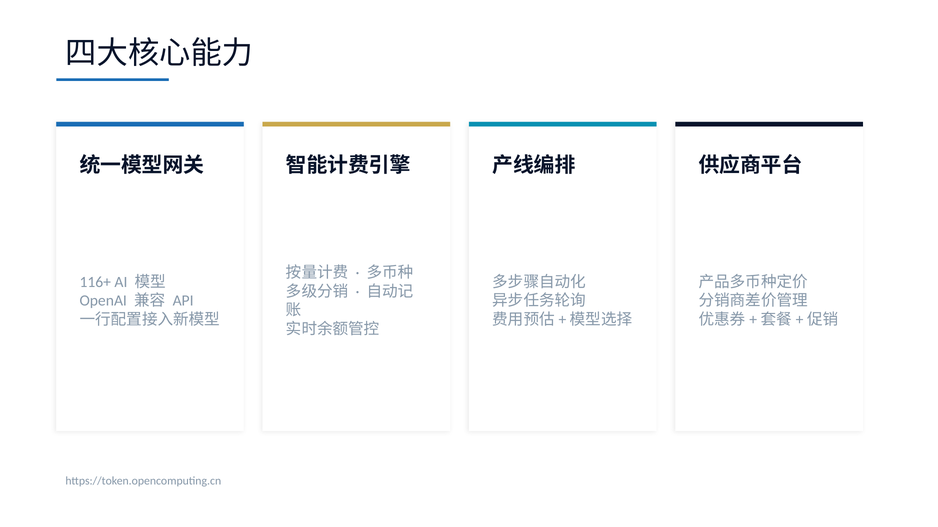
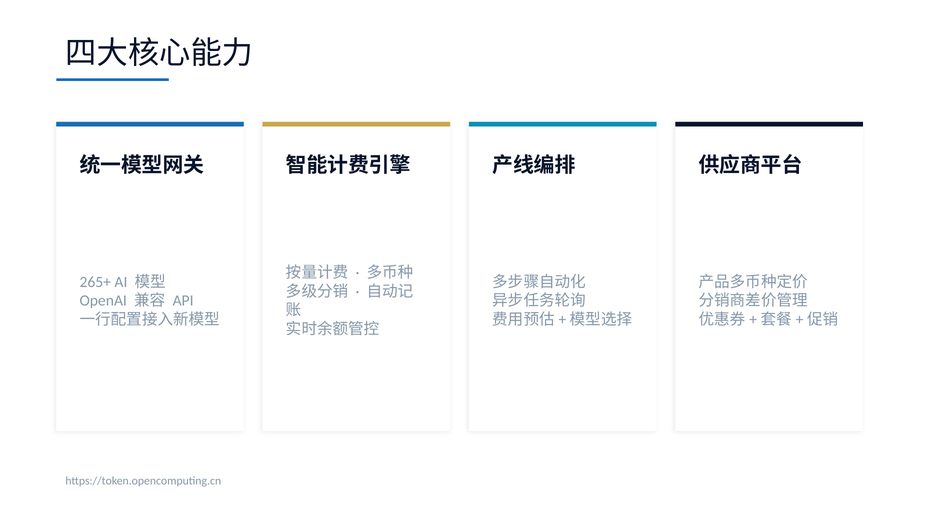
116+: 116+ -> 265+
